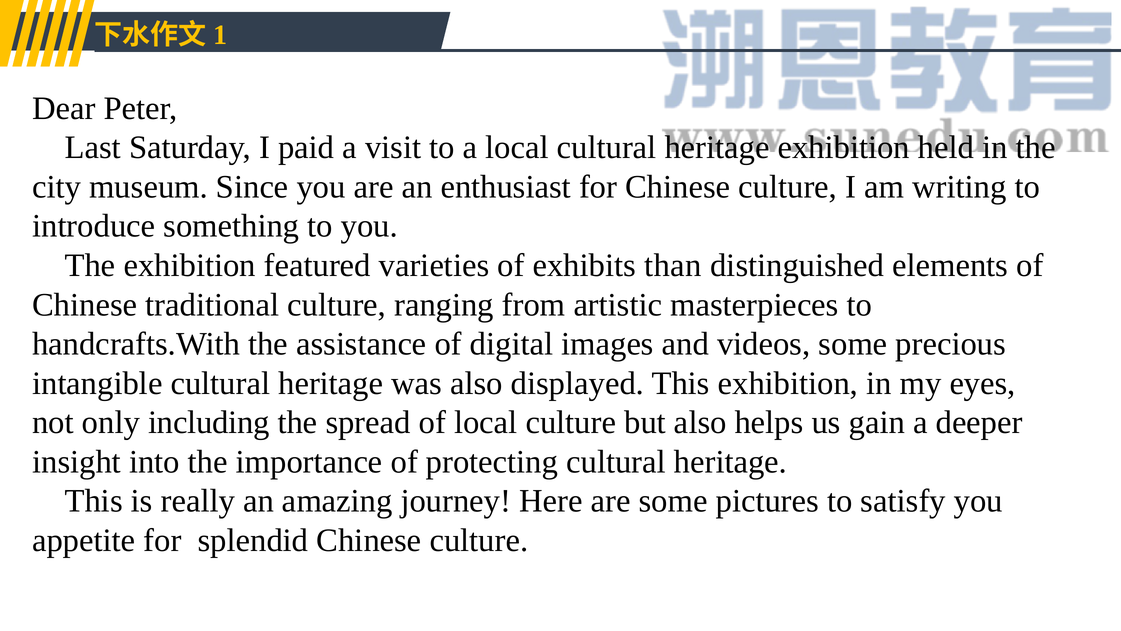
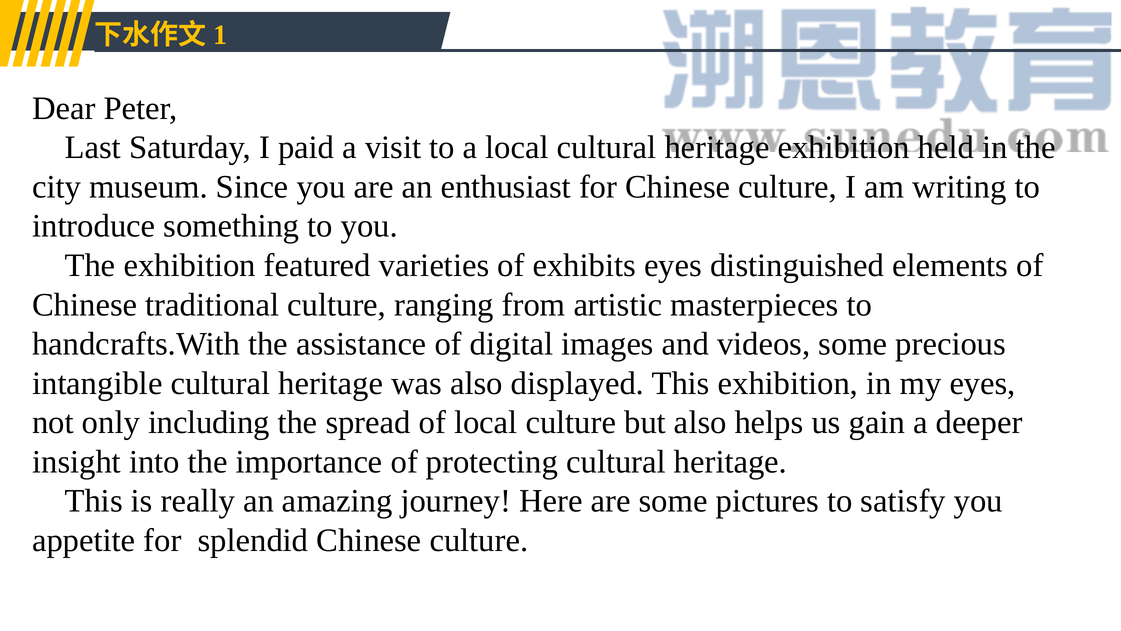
exhibits than: than -> eyes
